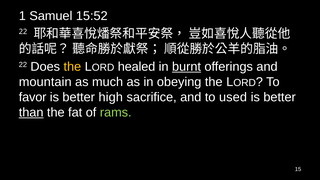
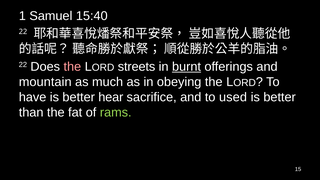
15:52: 15:52 -> 15:40
the at (72, 67) colour: yellow -> pink
healed: healed -> streets
favor: favor -> have
high: high -> hear
than underline: present -> none
